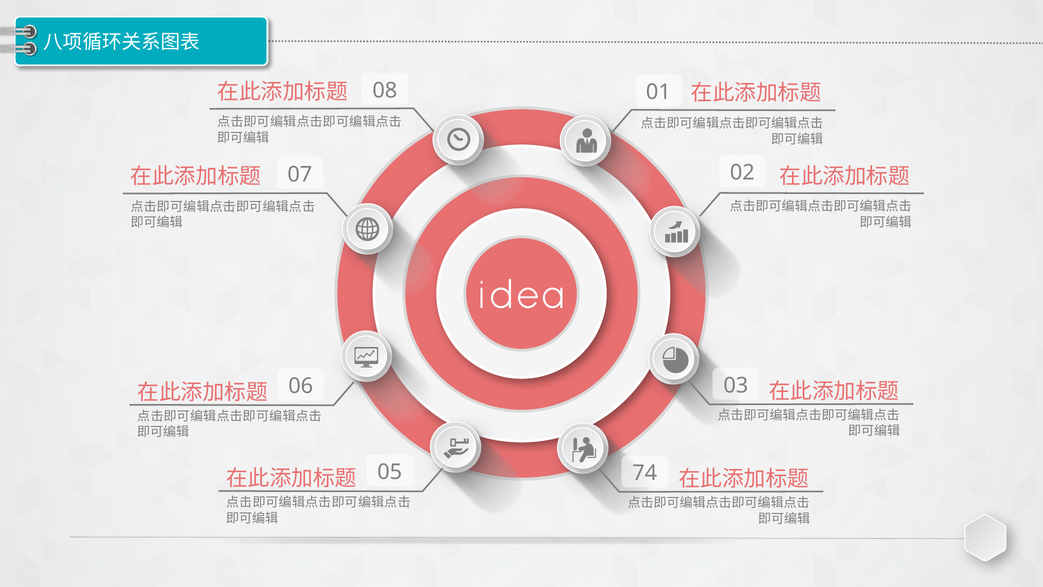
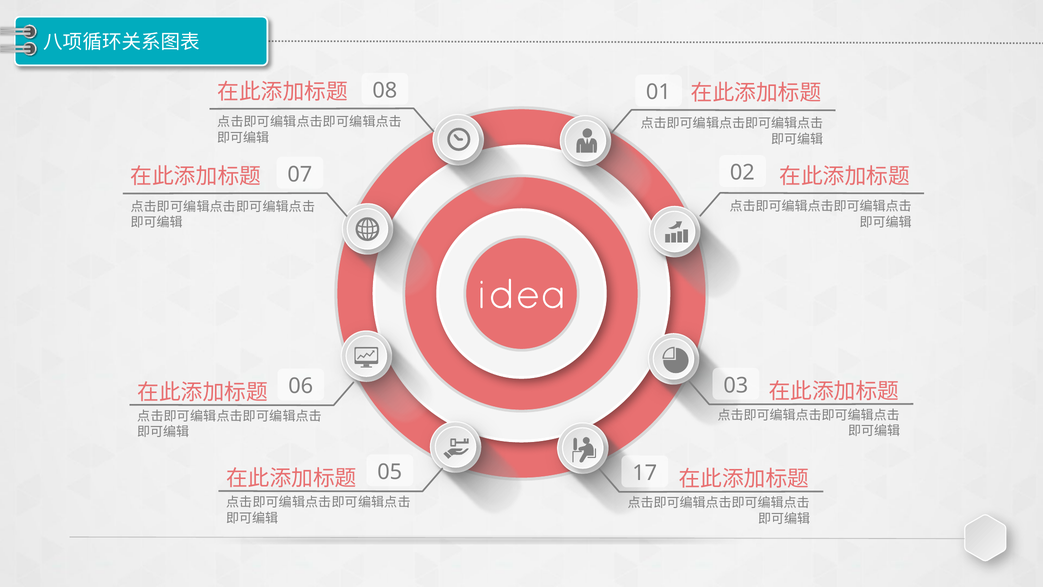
74: 74 -> 17
